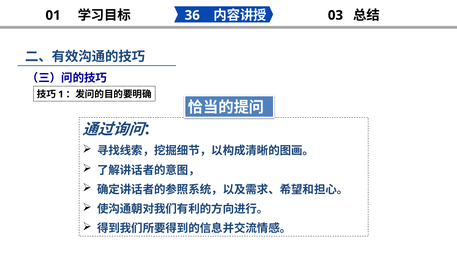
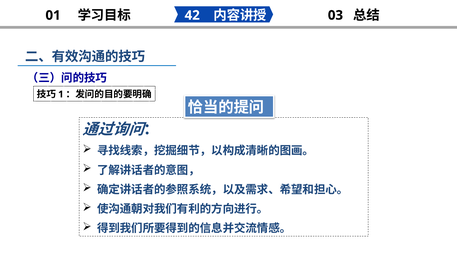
36: 36 -> 42
